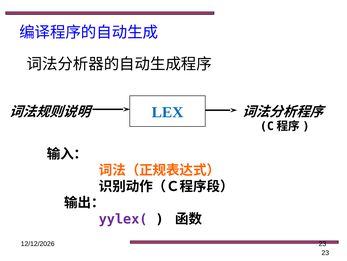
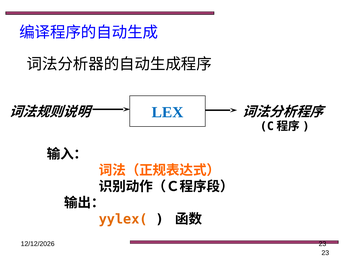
yylex( colour: purple -> orange
